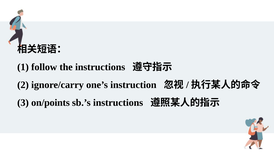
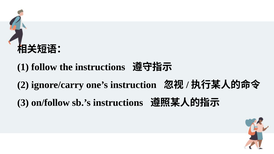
on/points: on/points -> on/follow
